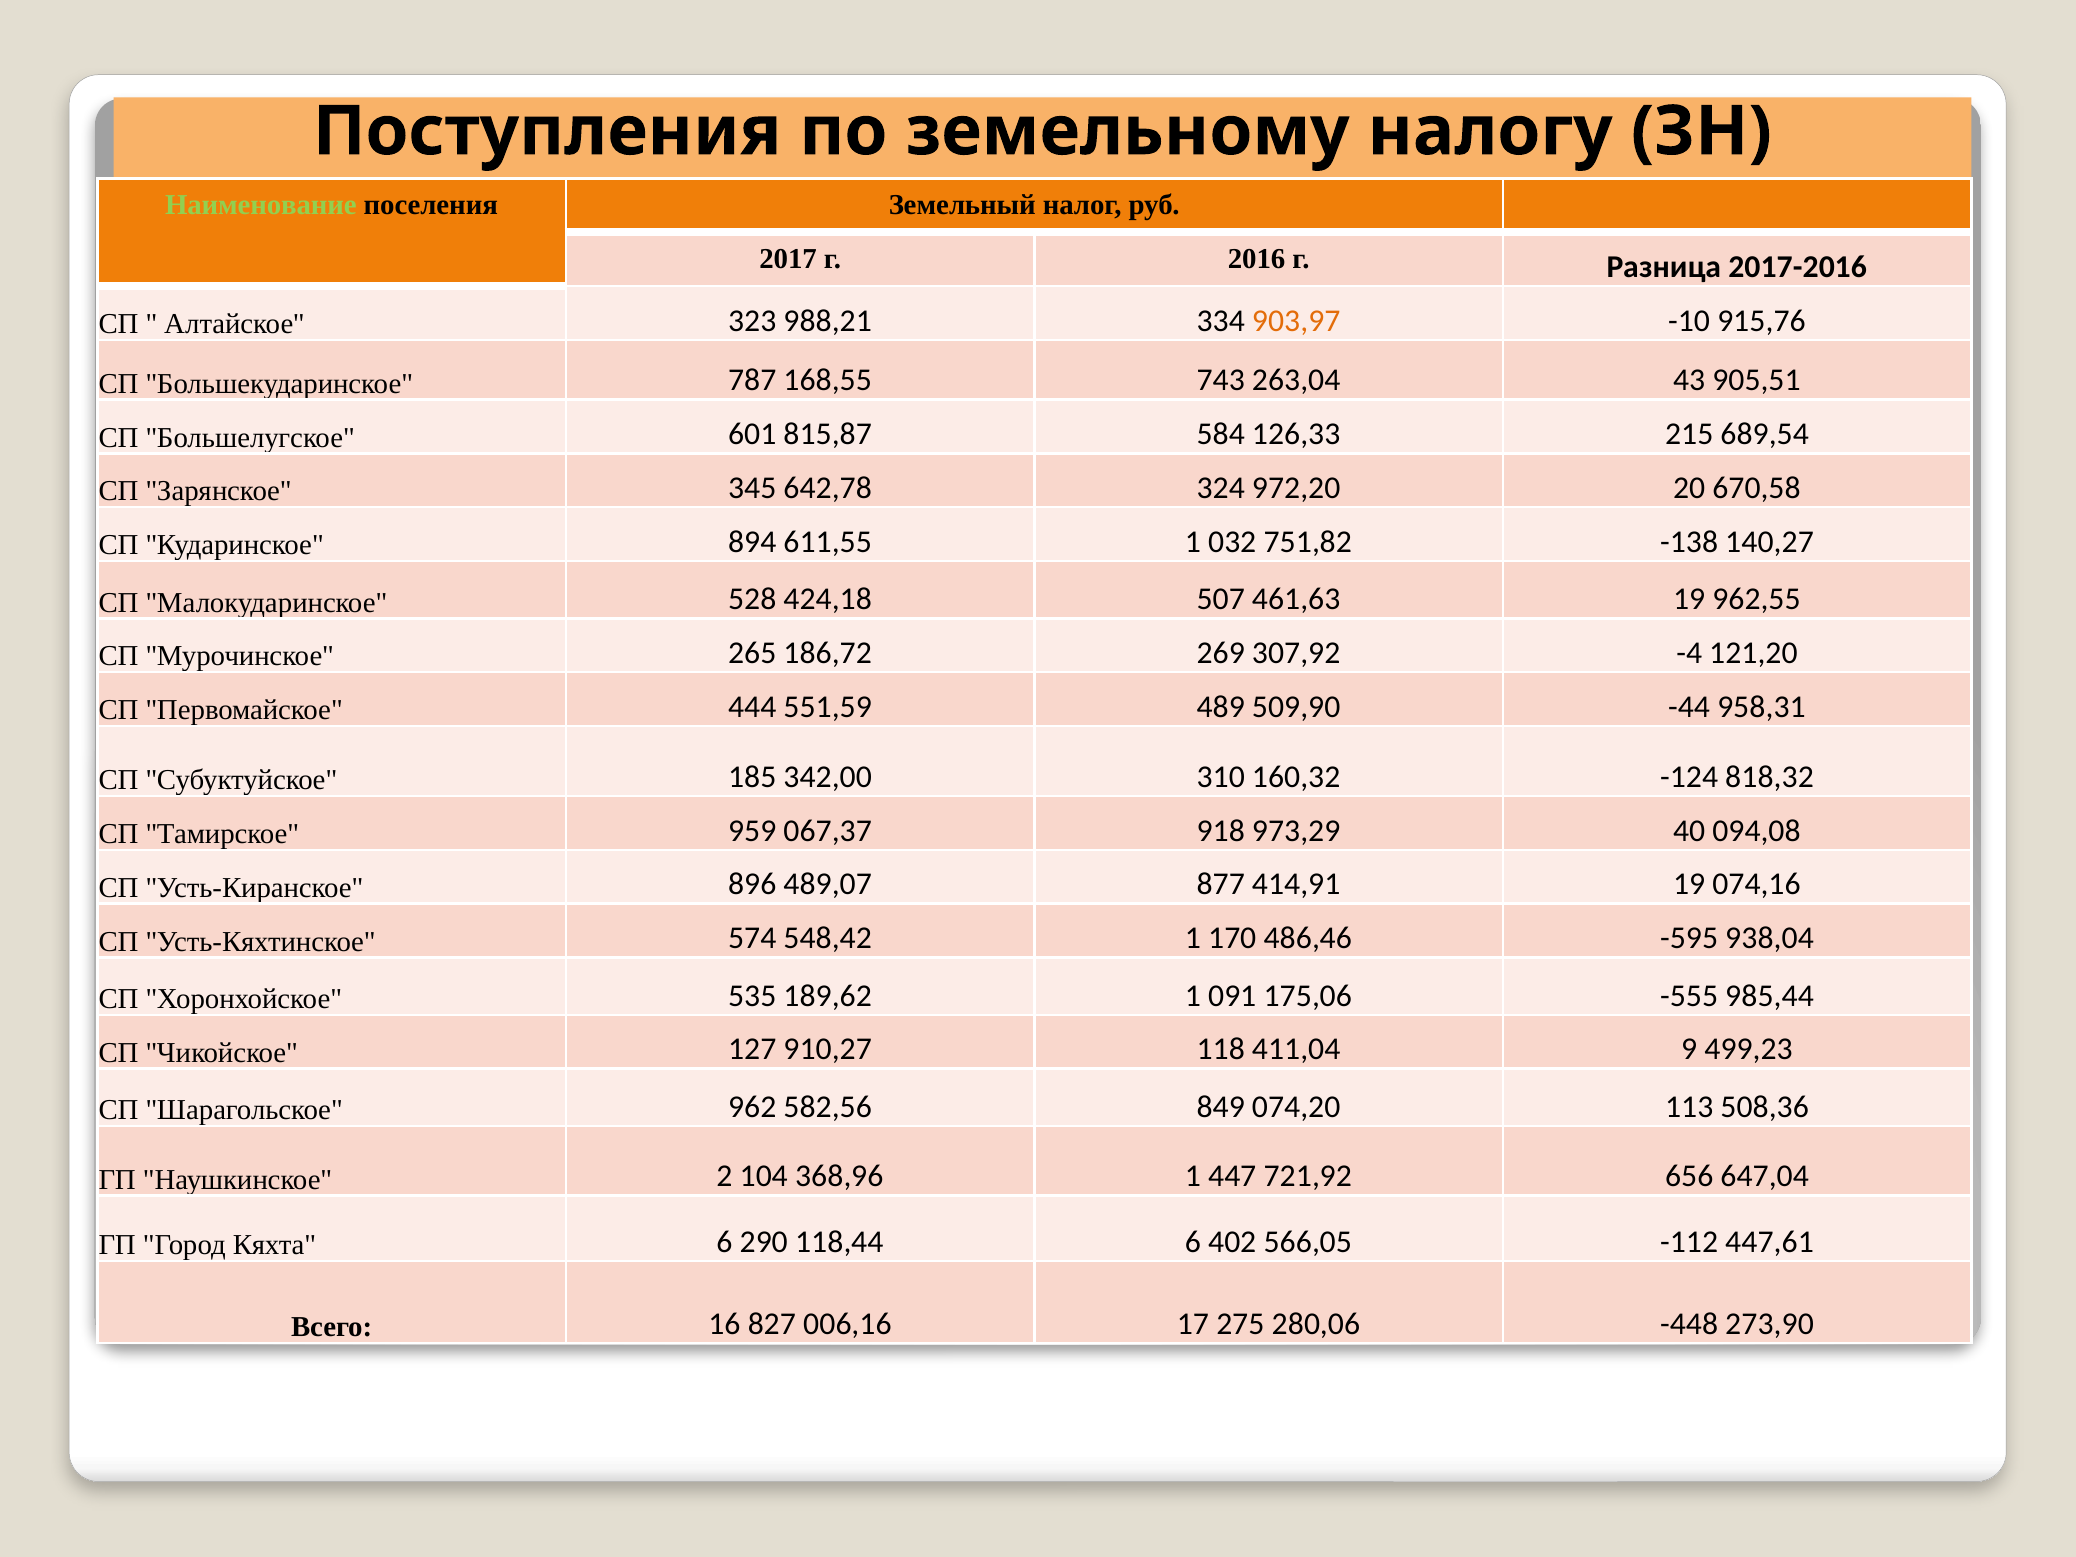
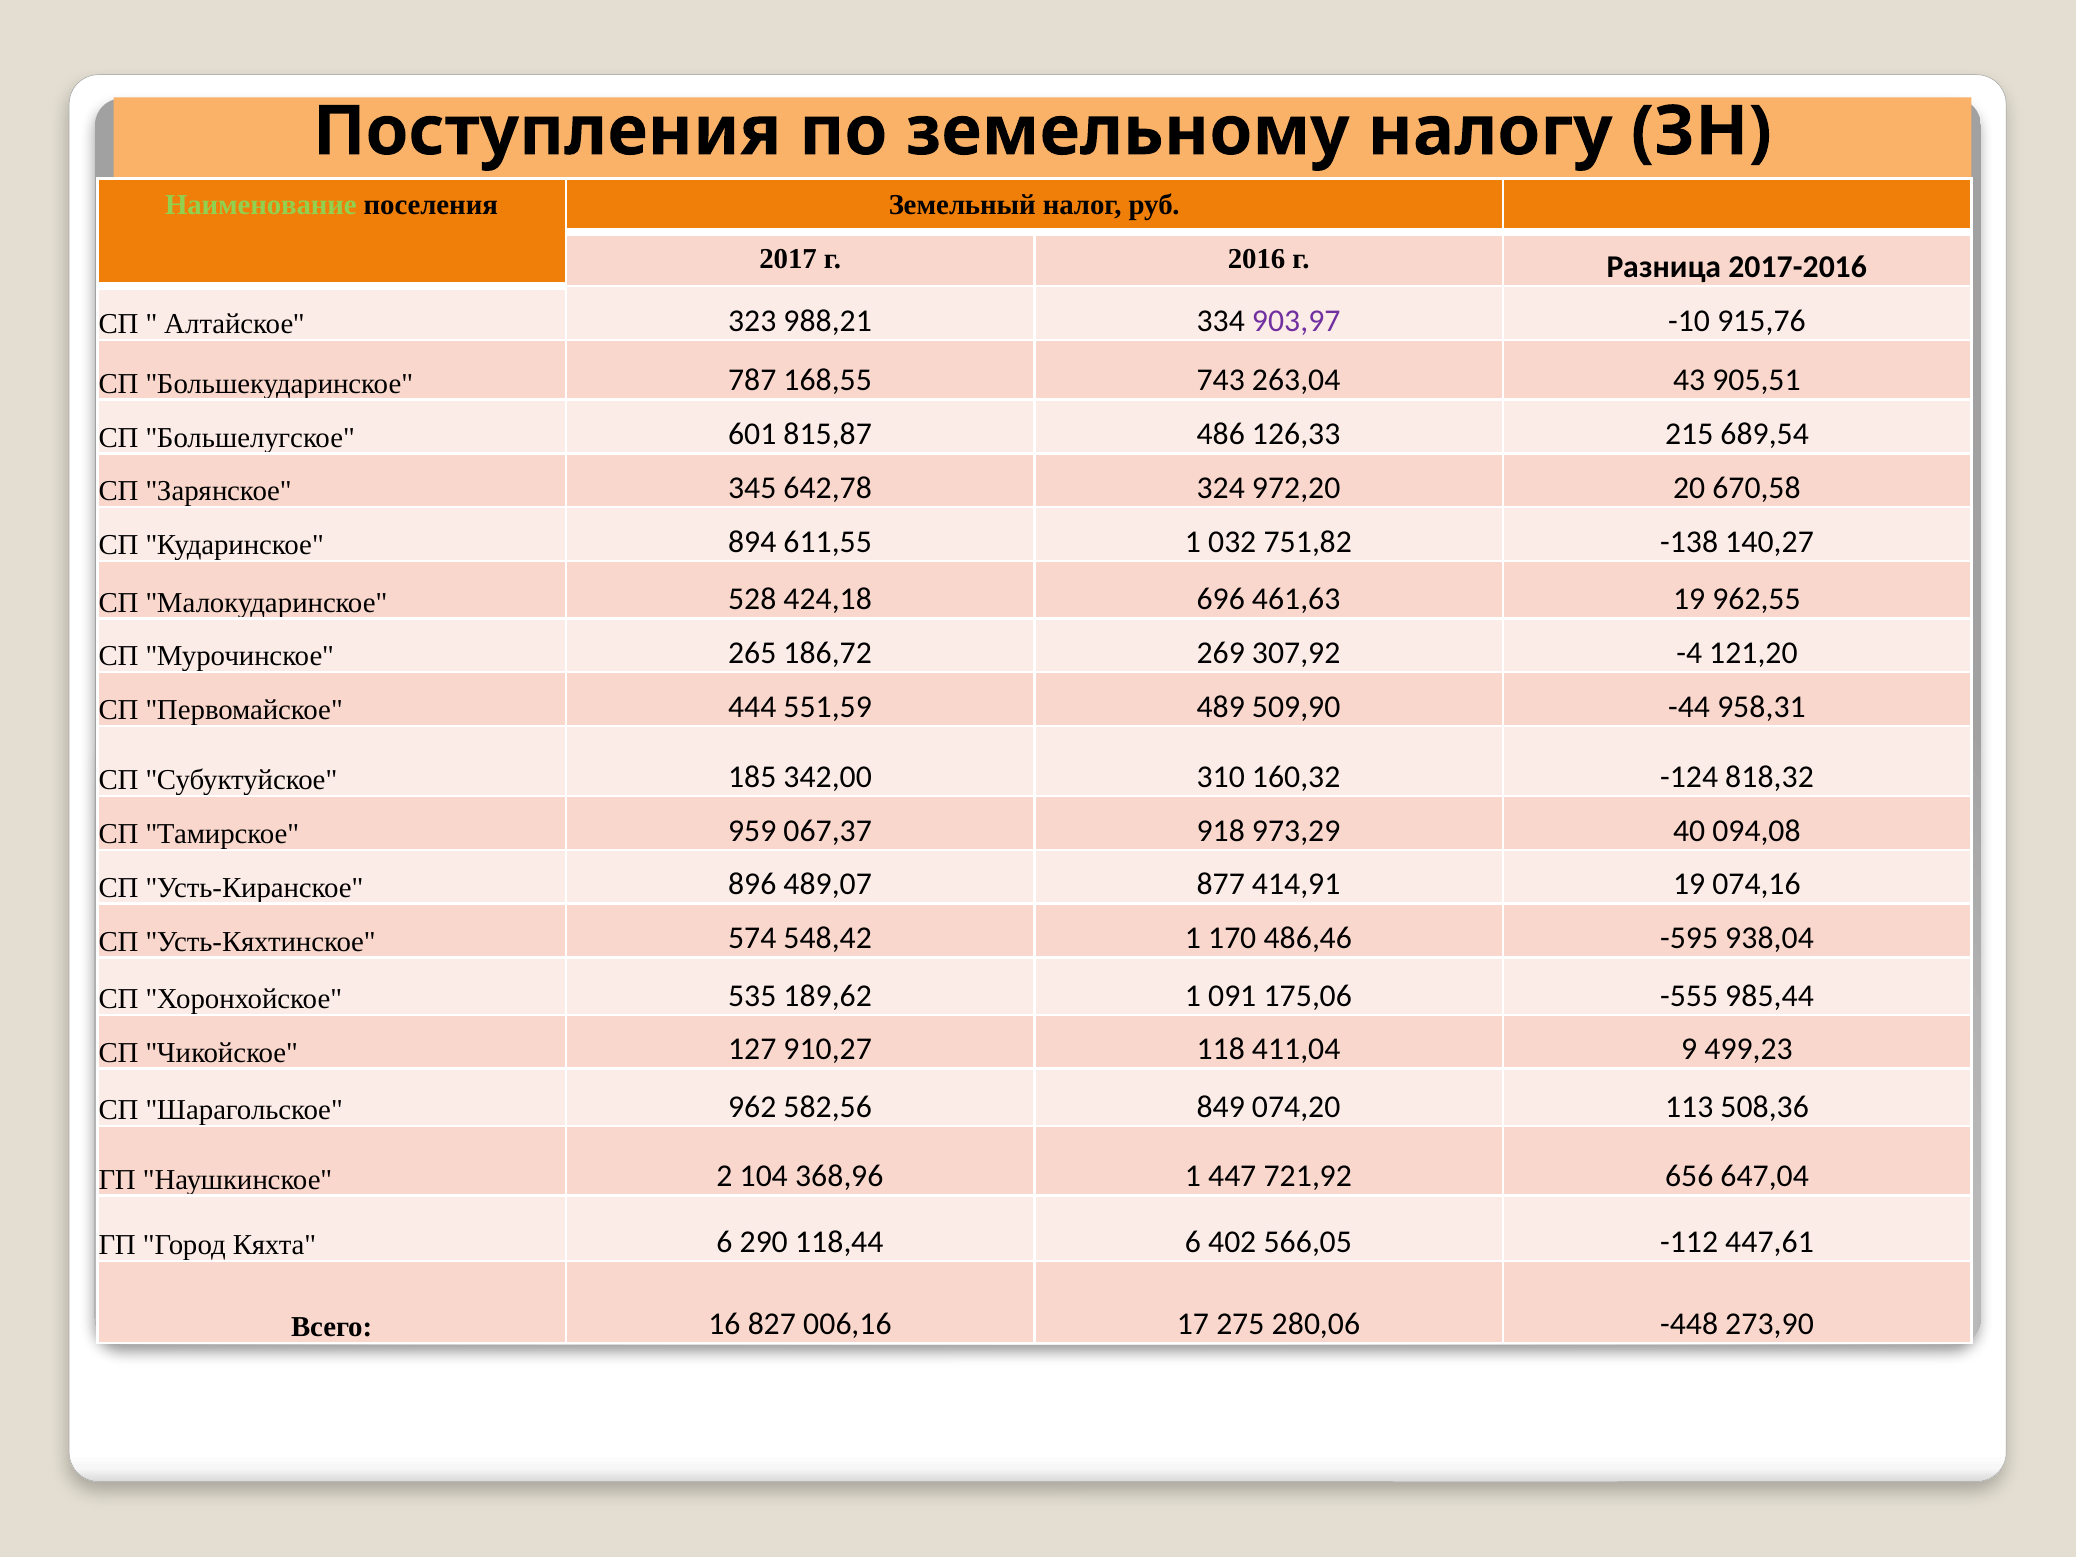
903,97 colour: orange -> purple
584: 584 -> 486
507: 507 -> 696
